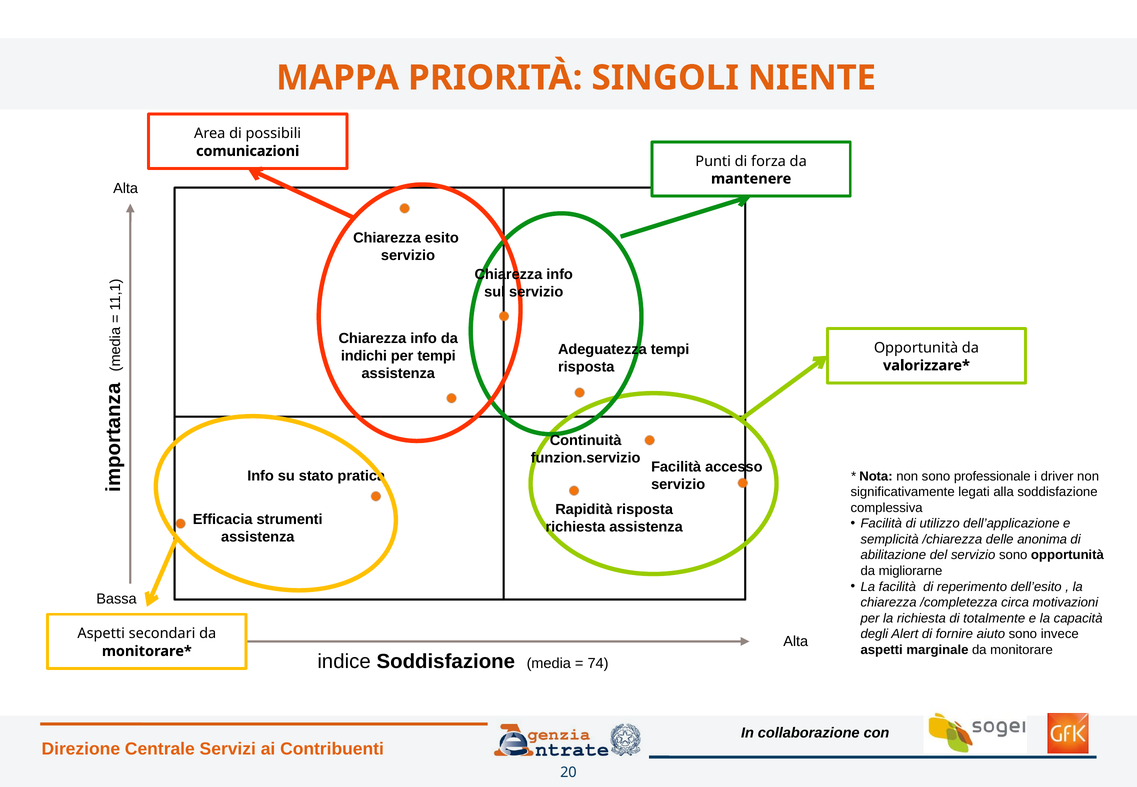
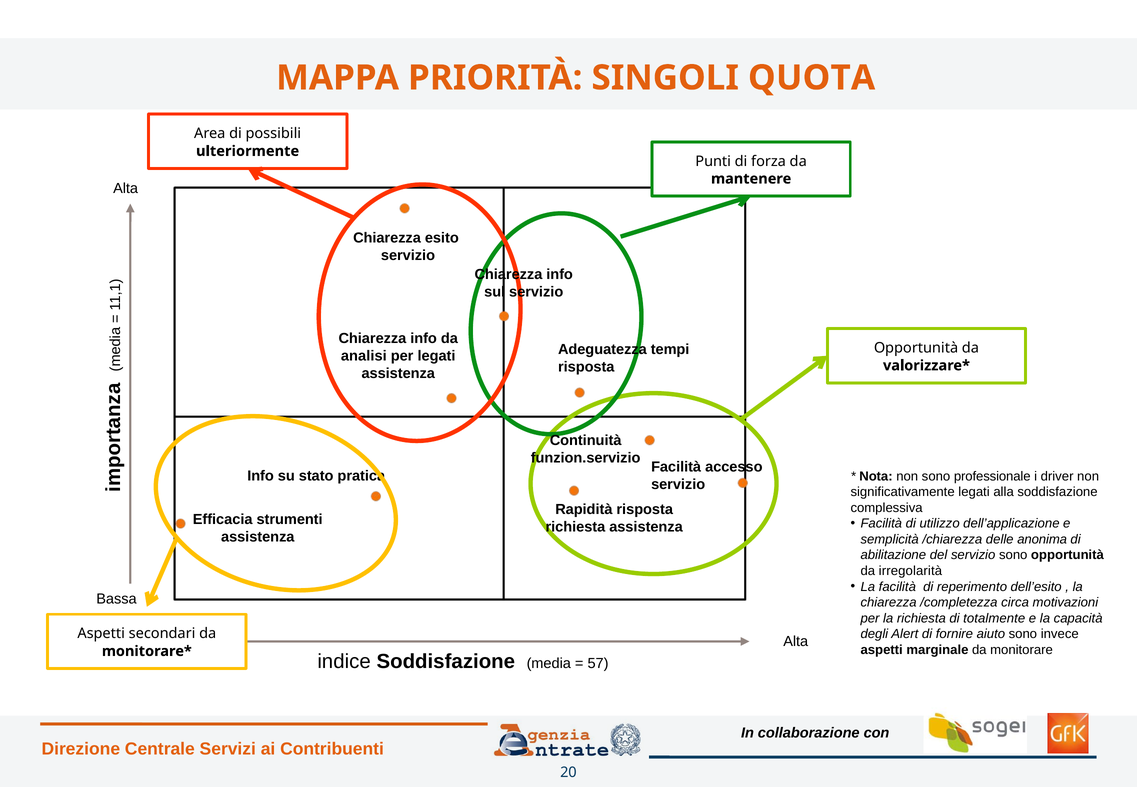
NIENTE: NIENTE -> QUOTA
comunicazioni: comunicazioni -> ulteriormente
indichi: indichi -> analisi
per tempi: tempi -> legati
migliorarne: migliorarne -> irregolarità
74: 74 -> 57
